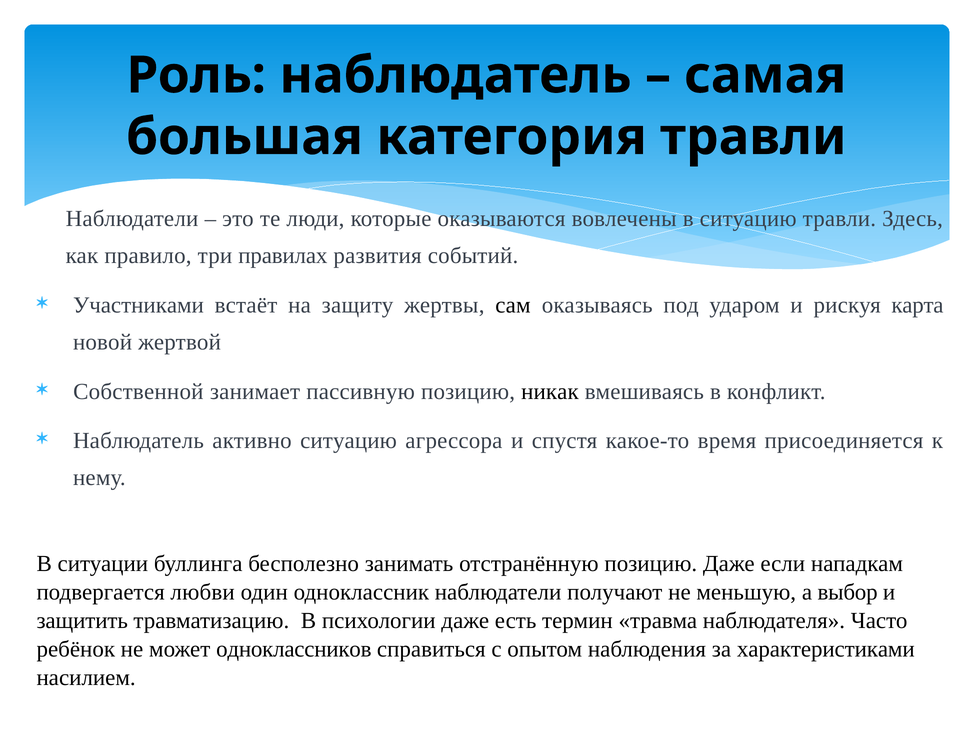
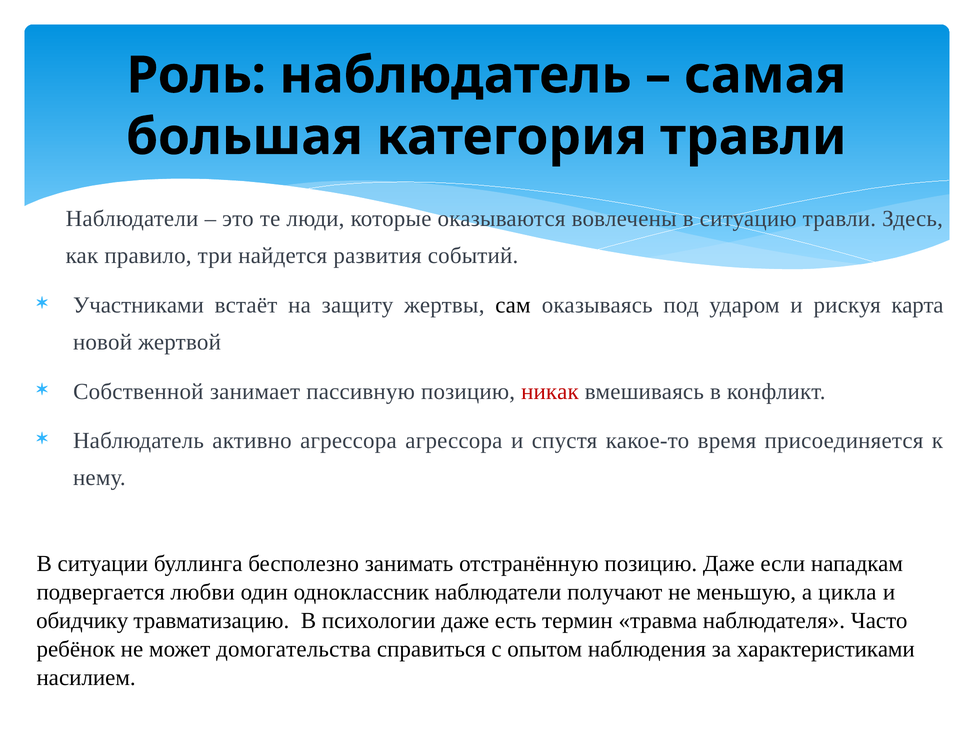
правилах: правилах -> найдется
никак colour: black -> red
активно ситуацию: ситуацию -> агрессора
выбор: выбор -> цикла
защитить: защитить -> обидчику
одноклассников: одноклассников -> домогательства
